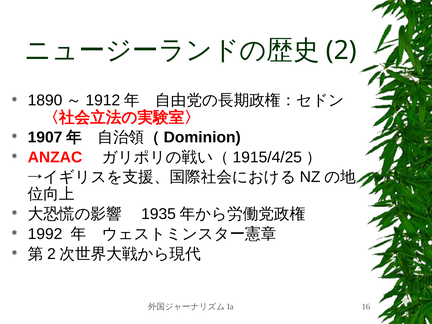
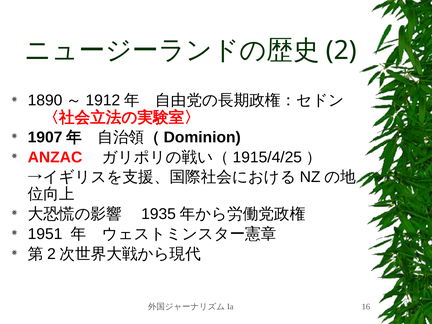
1992: 1992 -> 1951
